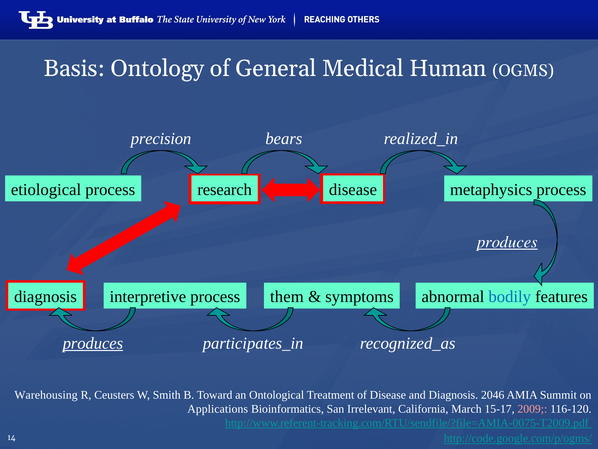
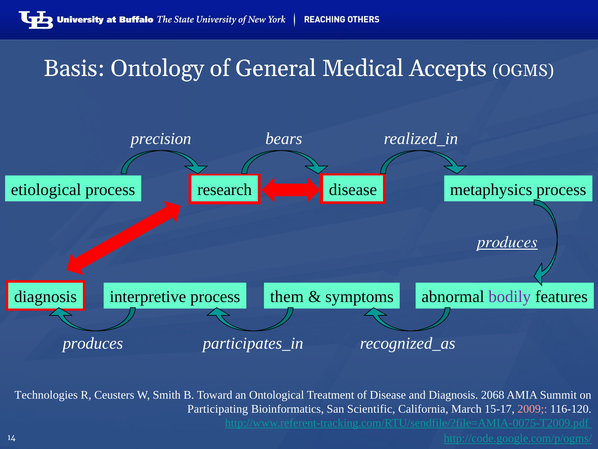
Human: Human -> Accepts
bodily colour: blue -> purple
produces at (93, 343) underline: present -> none
Warehousing: Warehousing -> Technologies
2046: 2046 -> 2068
Applications: Applications -> Participating
Irrelevant: Irrelevant -> Scientific
